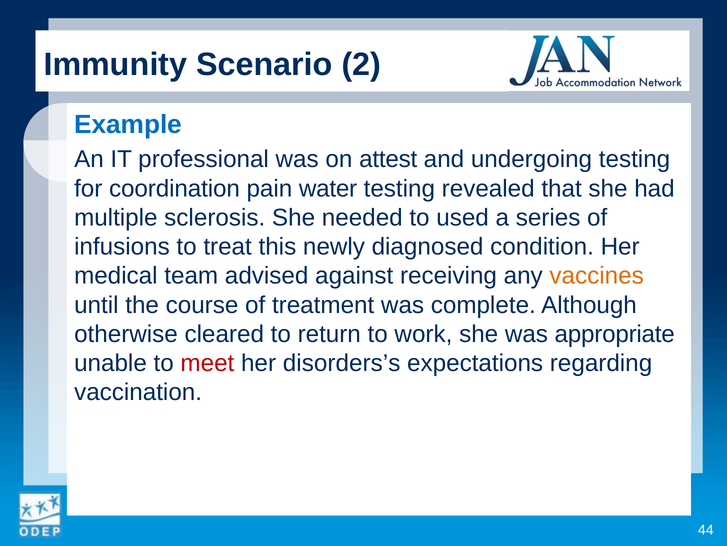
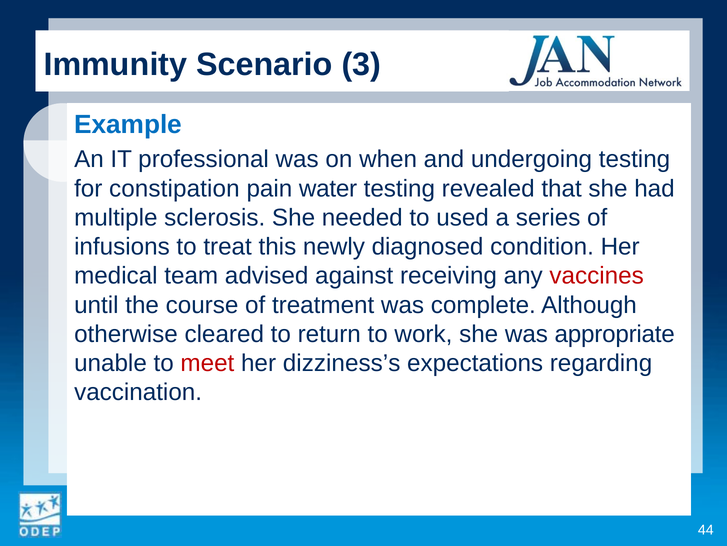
2: 2 -> 3
attest: attest -> when
coordination: coordination -> constipation
vaccines colour: orange -> red
disorders’s: disorders’s -> dizziness’s
